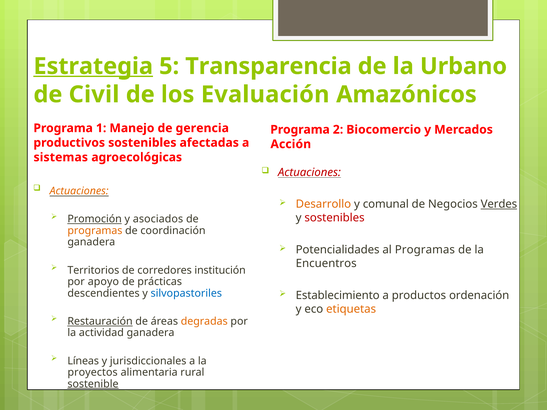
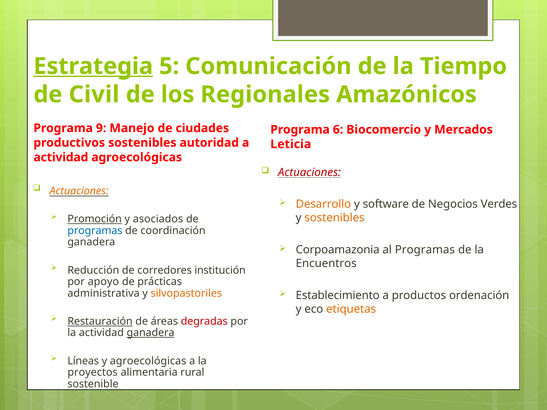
Transparencia: Transparencia -> Comunicación
Urbano: Urbano -> Tiempo
Evaluación: Evaluación -> Regionales
1: 1 -> 9
gerencia: gerencia -> ciudades
2: 2 -> 6
afectadas: afectadas -> autoridad
Acción: Acción -> Leticia
sistemas at (61, 157): sistemas -> actividad
comunal: comunal -> software
Verdes underline: present -> none
sostenibles at (335, 218) colour: red -> orange
programas at (95, 231) colour: orange -> blue
Potencialidades: Potencialidades -> Corpoamazonia
Territorios: Territorios -> Reducción
descendientes: descendientes -> administrativa
silvopastoriles colour: blue -> orange
degradas colour: orange -> red
ganadera at (151, 333) underline: none -> present
y jurisdiccionales: jurisdiccionales -> agroecológicas
sostenible underline: present -> none
